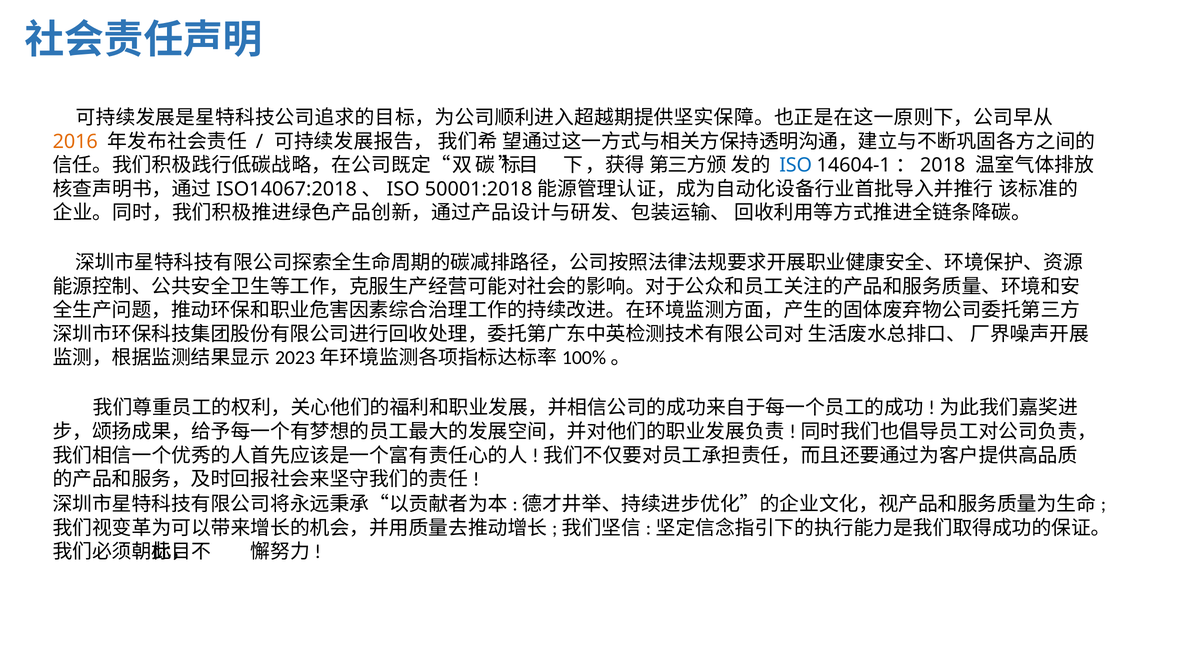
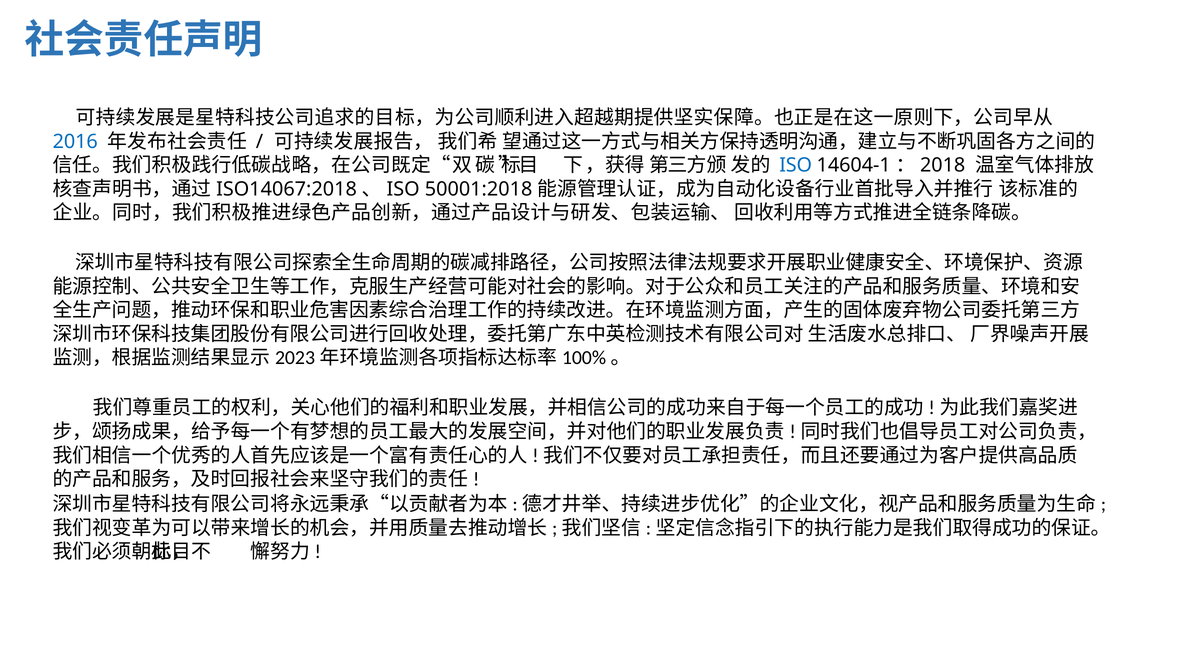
2016 colour: orange -> blue
